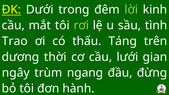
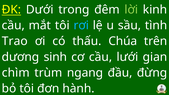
rơi colour: light green -> light blue
Táng: Táng -> Chúa
thời: thời -> sinh
ngây: ngây -> chìm
